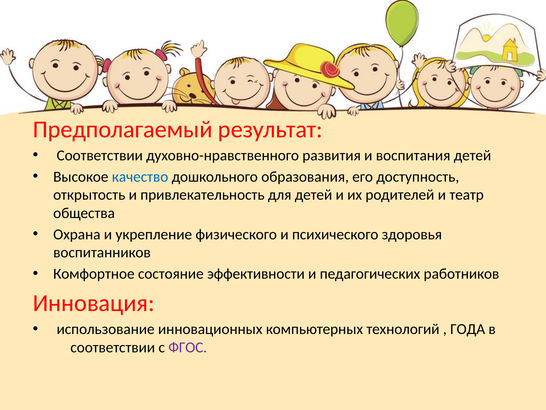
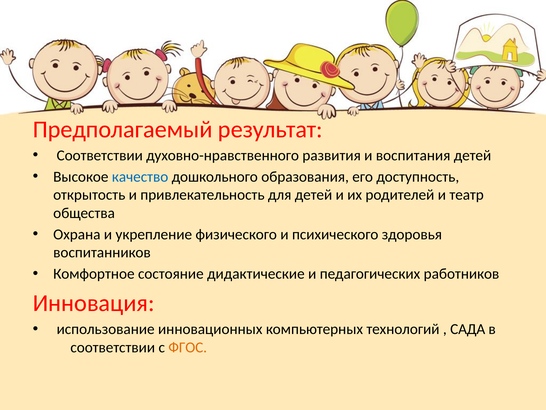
эффективности: эффективности -> дидактические
ГОДА: ГОДА -> САДА
ФГОС colour: purple -> orange
